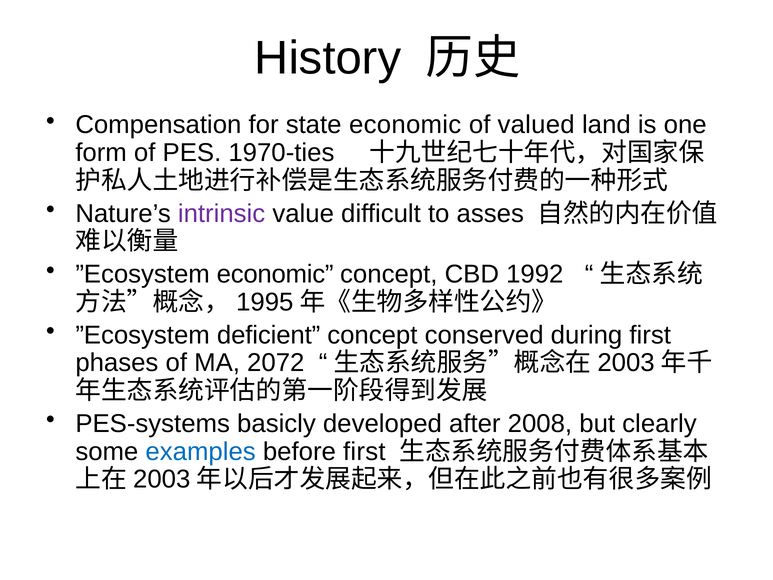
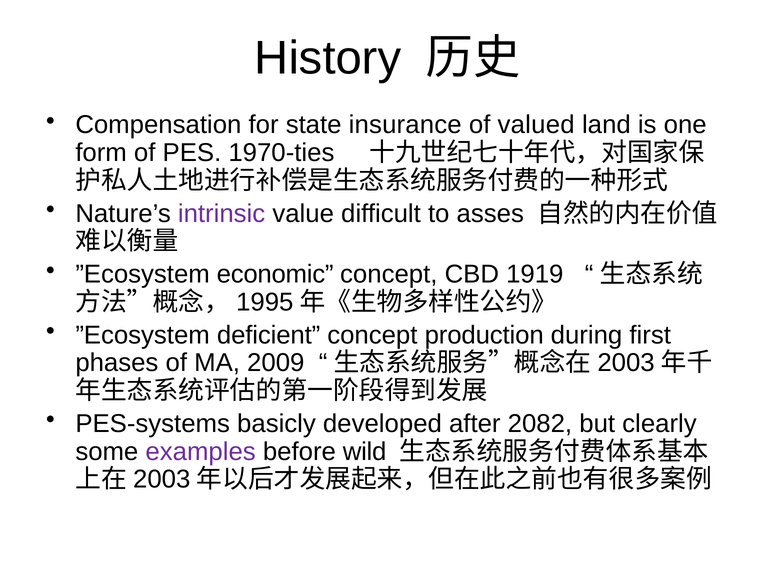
state economic: economic -> insurance
1992: 1992 -> 1919
conserved: conserved -> production
2072: 2072 -> 2009
2008: 2008 -> 2082
examples colour: blue -> purple
before first: first -> wild
